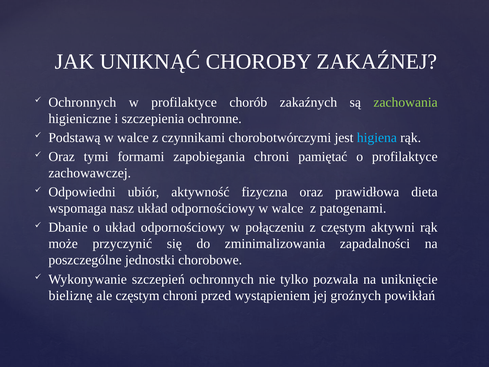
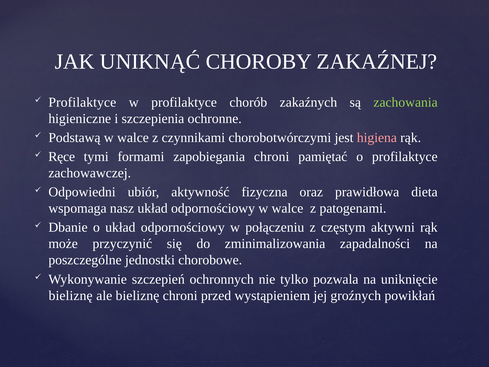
Ochronnych at (82, 102): Ochronnych -> Profilaktyce
higiena colour: light blue -> pink
Oraz at (62, 157): Oraz -> Ręce
ale częstym: częstym -> bieliznę
